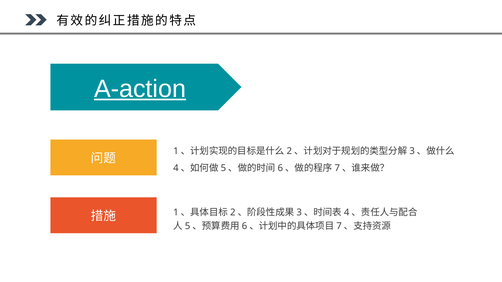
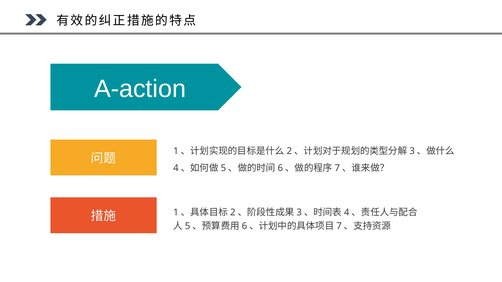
A-action underline: present -> none
